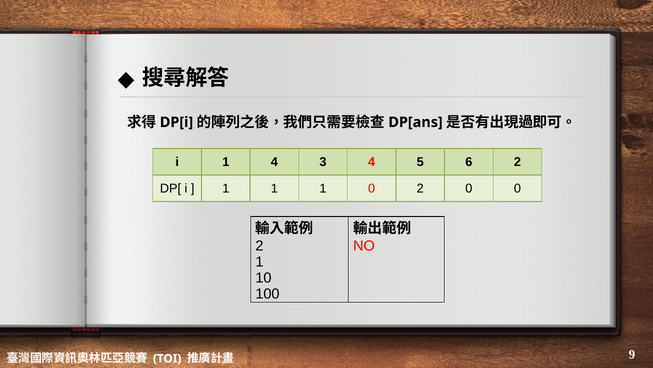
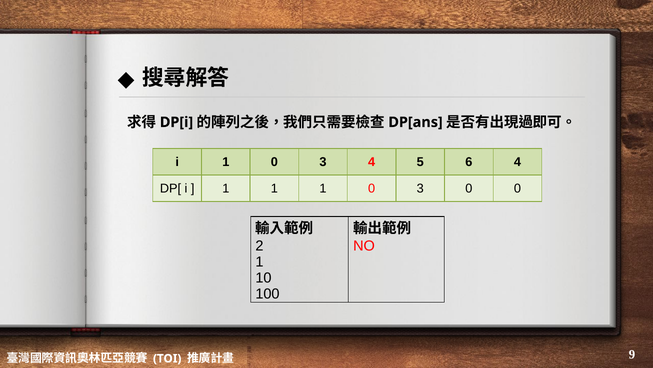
i 1 4: 4 -> 0
6 2: 2 -> 4
1 1 0 2: 2 -> 3
